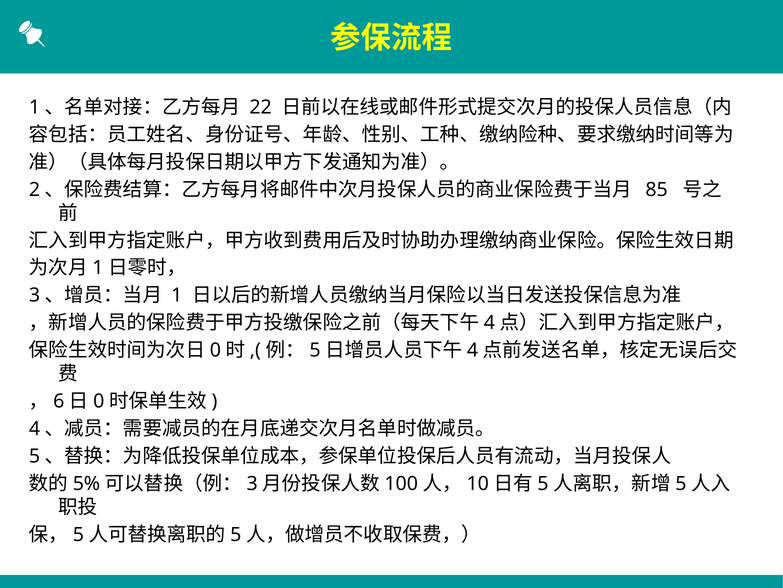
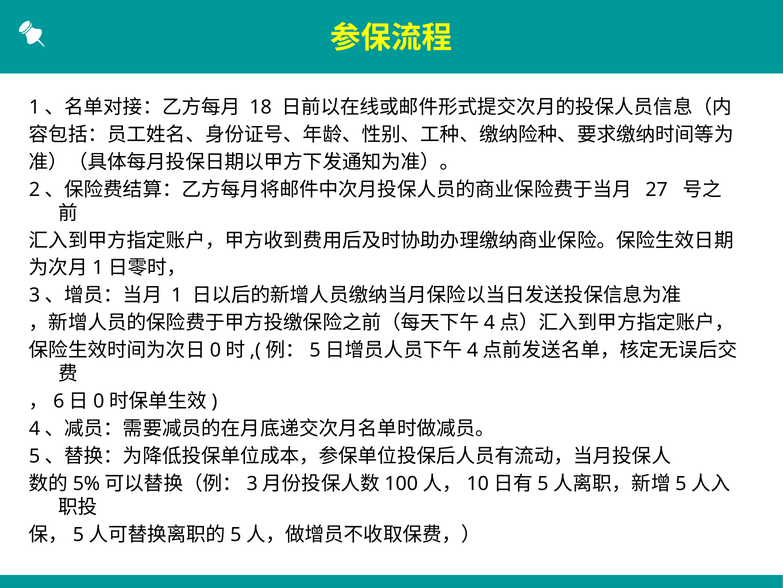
22: 22 -> 18
85: 85 -> 27
